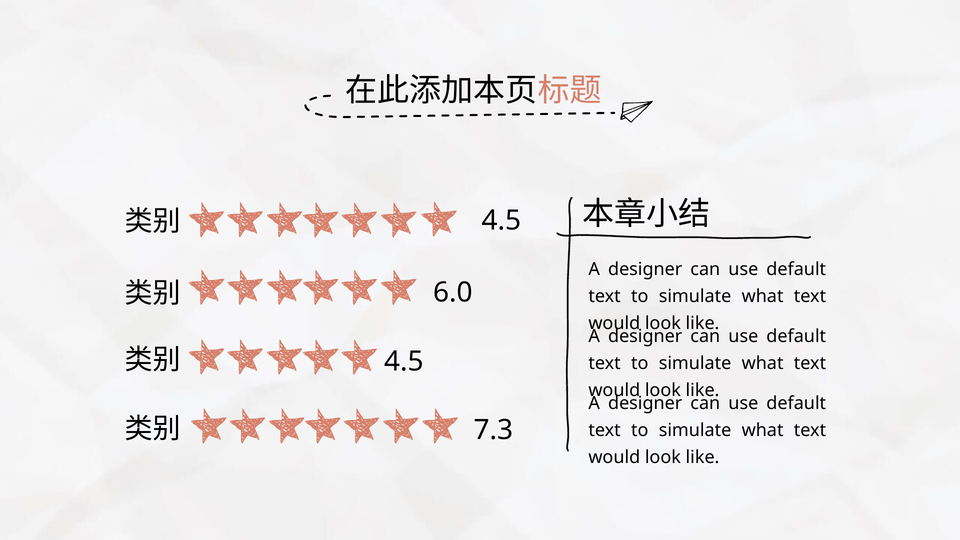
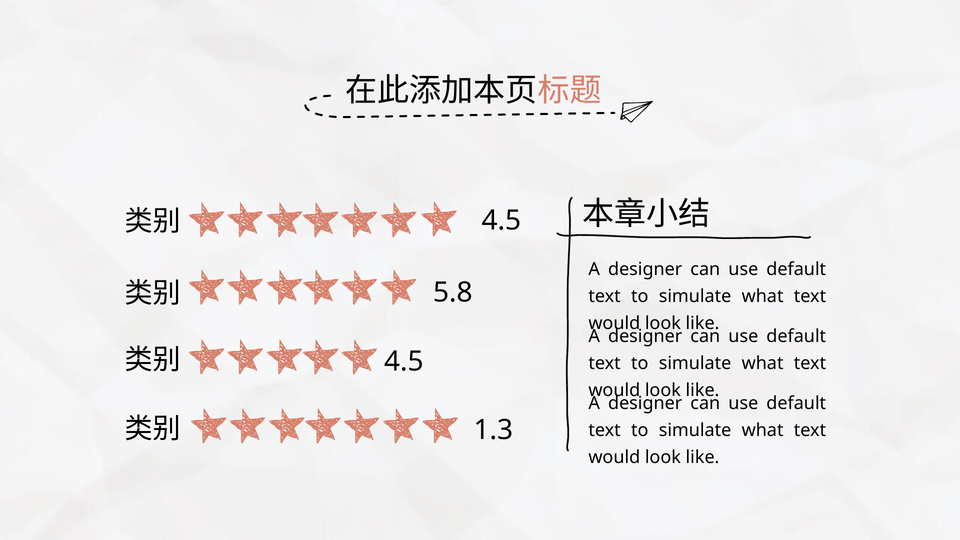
6.0: 6.0 -> 5.8
7.3: 7.3 -> 1.3
